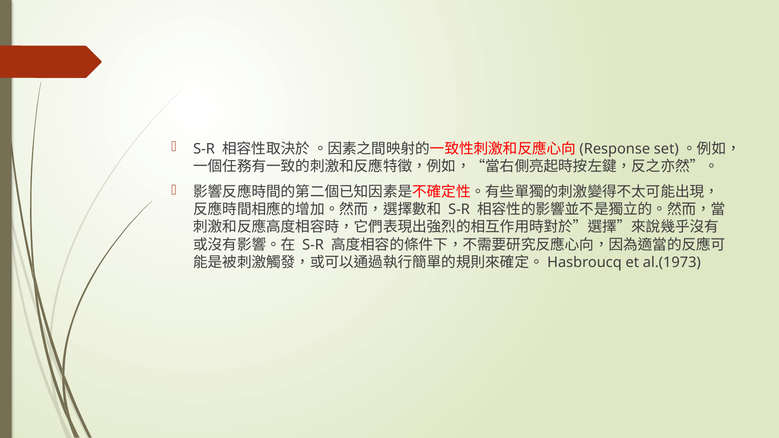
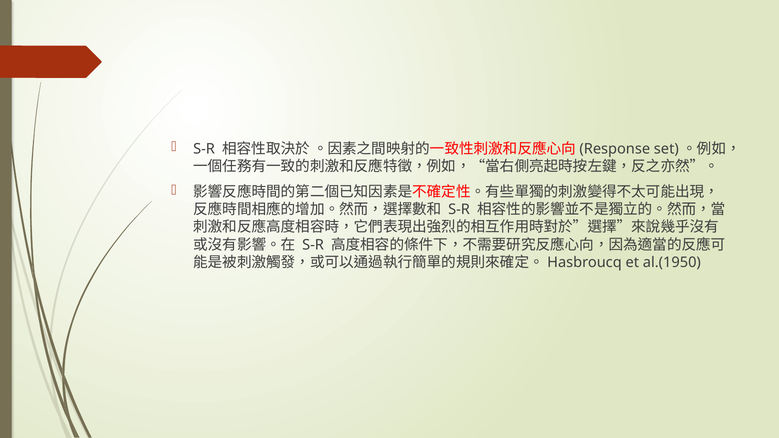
al.(1973: al.(1973 -> al.(1950
